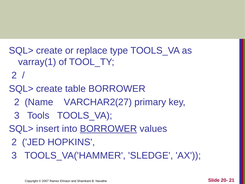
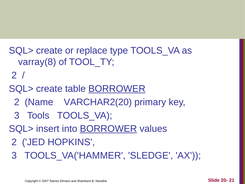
varray(1: varray(1 -> varray(8
BORROWER at (117, 89) underline: none -> present
VARCHAR2(27: VARCHAR2(27 -> VARCHAR2(20
